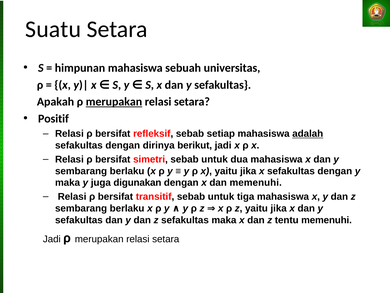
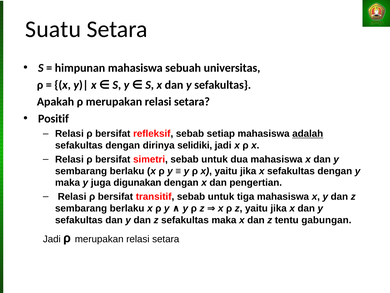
merupakan at (114, 102) underline: present -> none
berikut: berikut -> selidiki
dan memenuhi: memenuhi -> pengertian
tentu memenuhi: memenuhi -> gabungan
